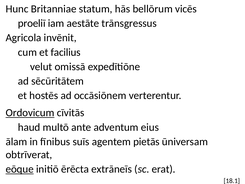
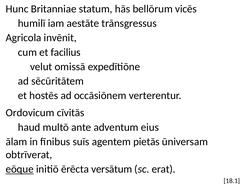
proeliī: proeliī -> humilī
Ordovicum underline: present -> none
extrāneīs: extrāneīs -> versātum
